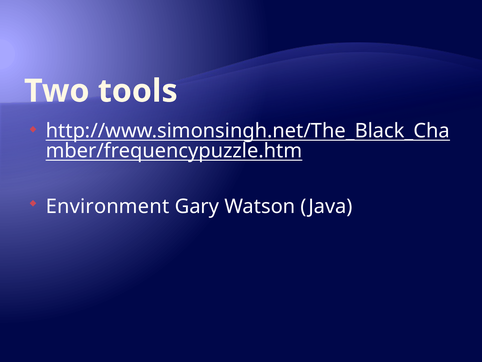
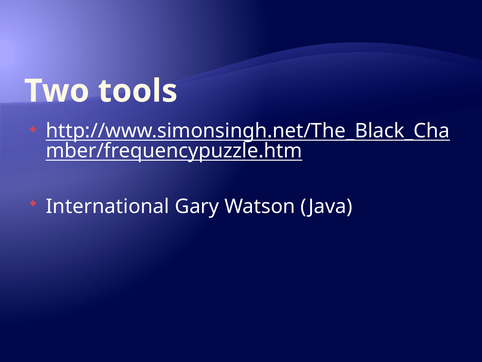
Environment: Environment -> International
